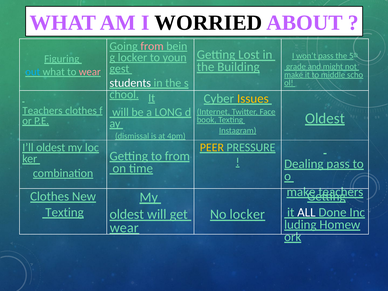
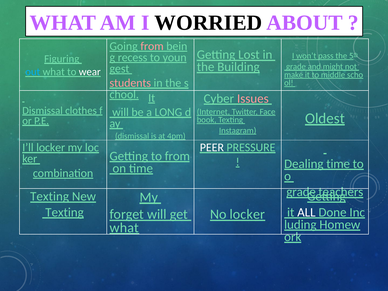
locker at (132, 57): locker -> recess
wear at (90, 72) colour: pink -> white
students colour: white -> pink
Issues colour: yellow -> pink
Teachers at (42, 110): Teachers -> Dismissal
I’ll oldest: oldest -> locker
PEER colour: yellow -> white
Dealing pass: pass -> time
make at (301, 192): make -> grade
Clothes at (50, 196): Clothes -> Texting
oldest at (127, 214): oldest -> forget
wear at (124, 228): wear -> what
